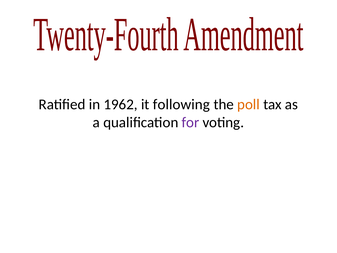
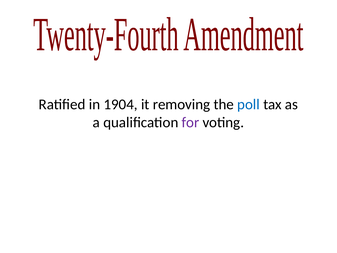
1962: 1962 -> 1904
following: following -> removing
poll colour: orange -> blue
